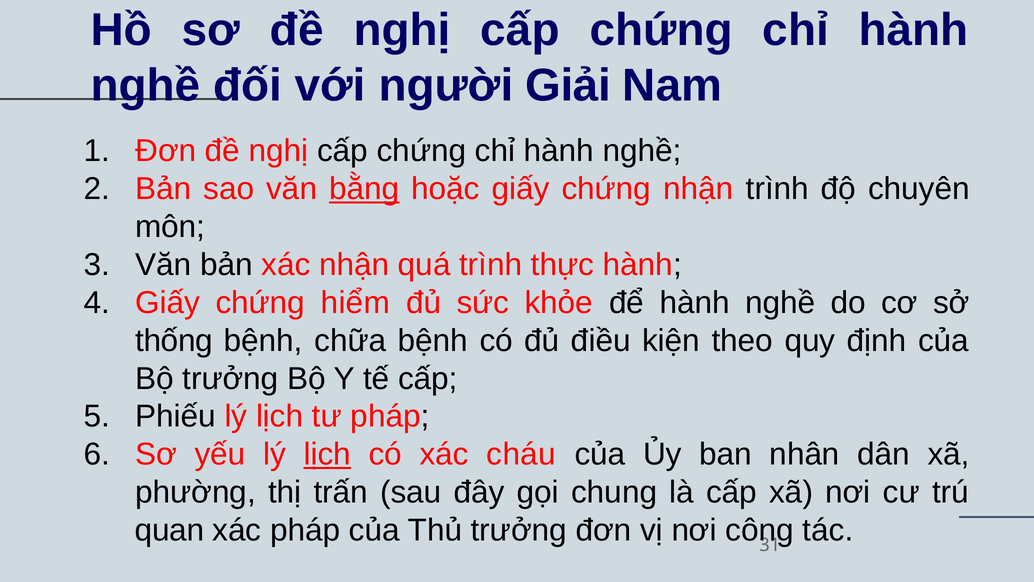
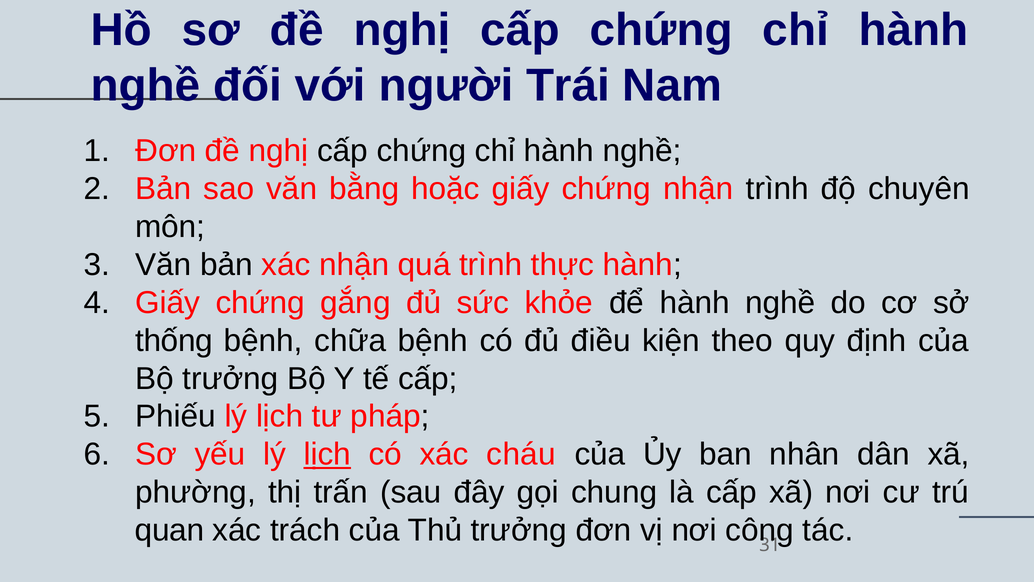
Giải: Giải -> Trái
bằng underline: present -> none
hiểm: hiểm -> gắng
xác pháp: pháp -> trách
